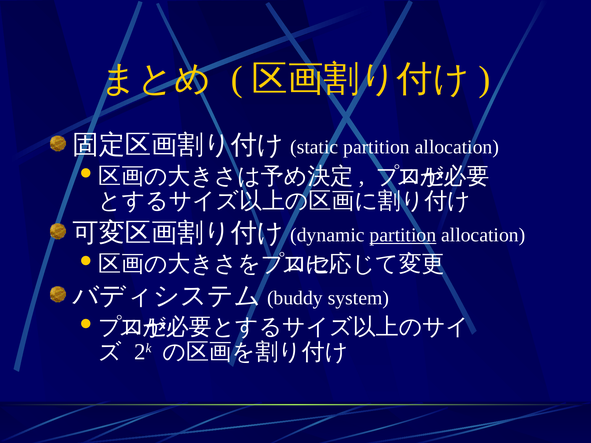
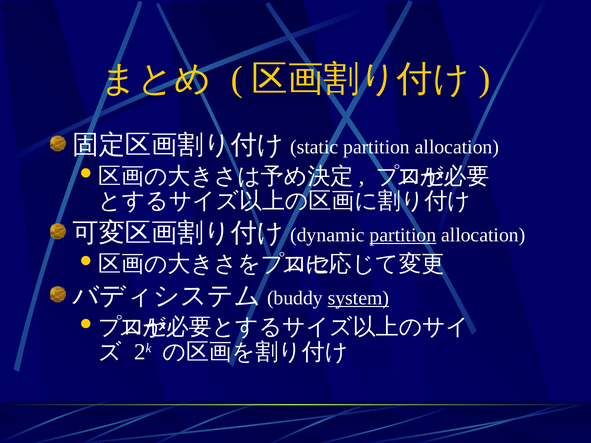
system underline: none -> present
